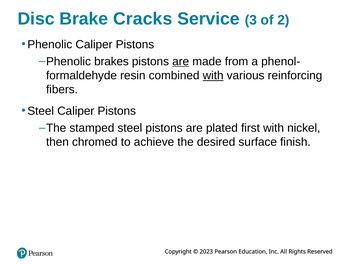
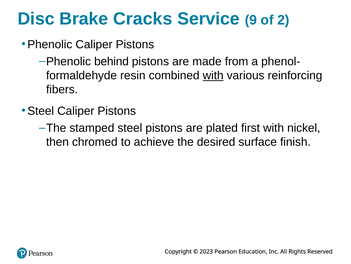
3: 3 -> 9
brakes: brakes -> behind
are at (181, 61) underline: present -> none
